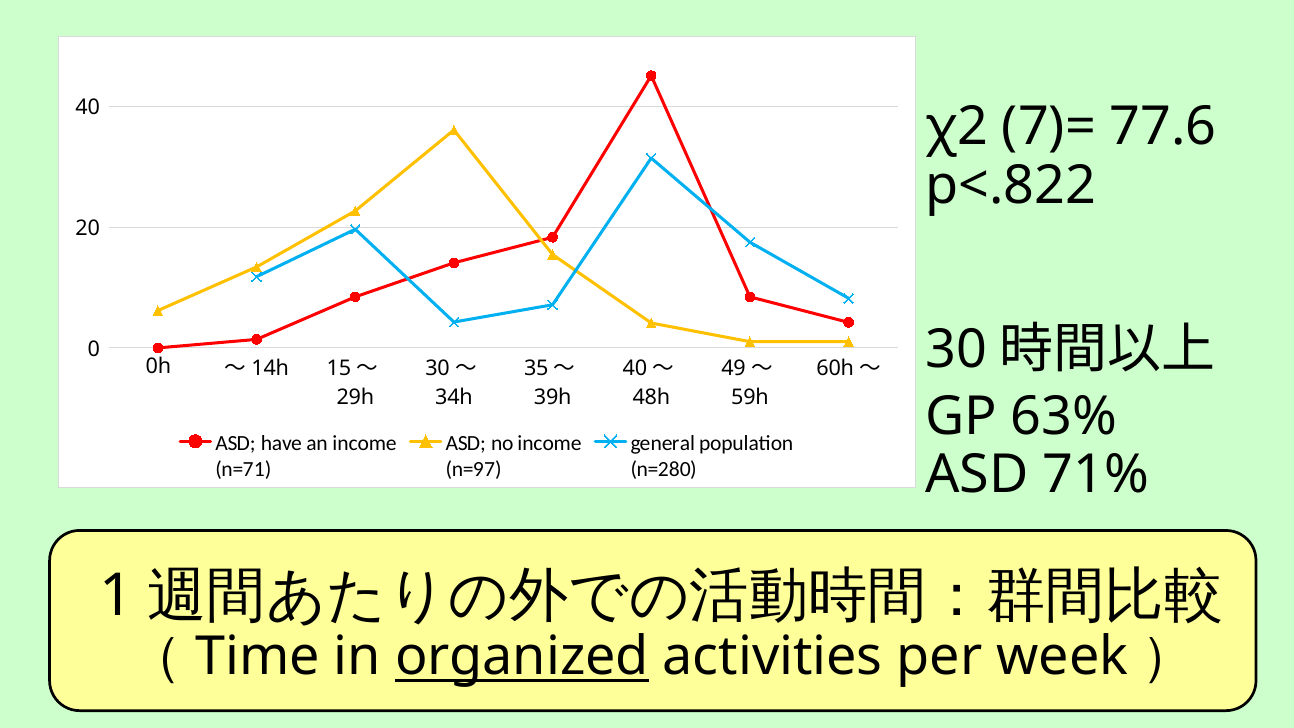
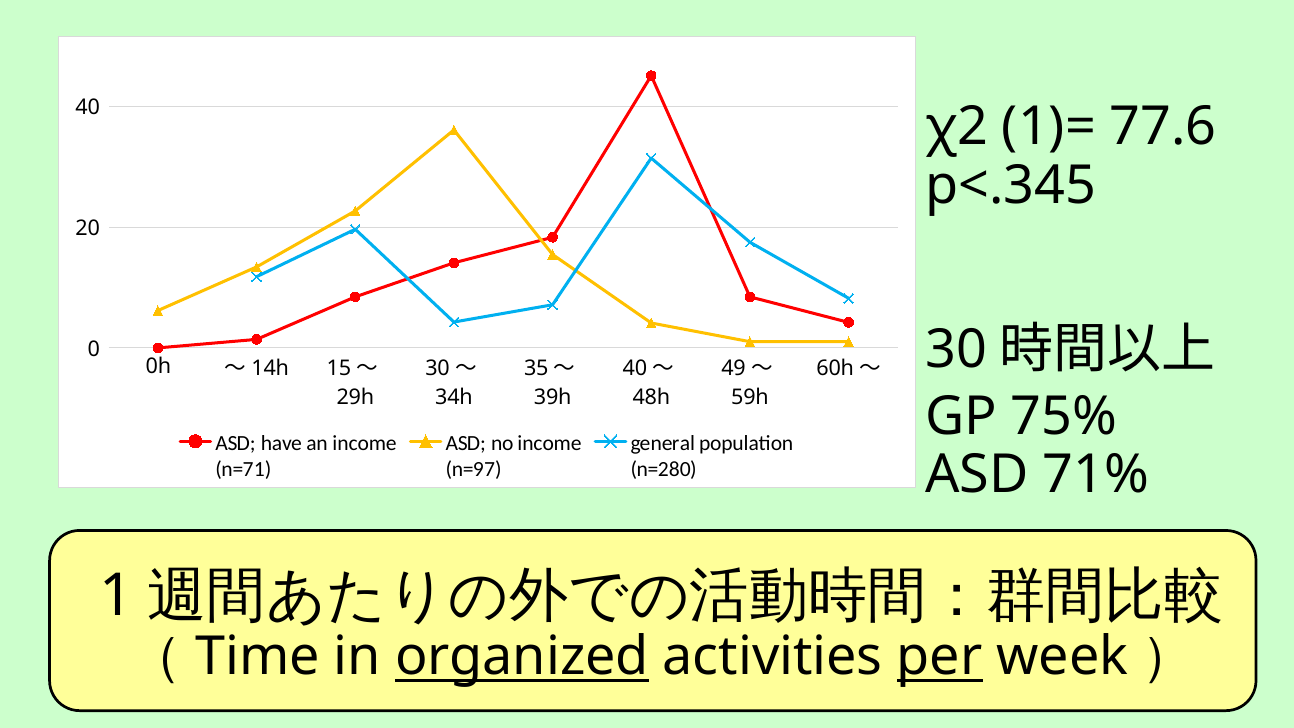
7)=: 7)= -> 1)=
p<.822: p<.822 -> p<.345
63%: 63% -> 75%
per underline: none -> present
